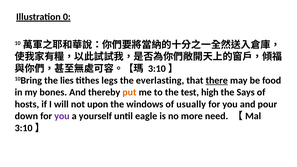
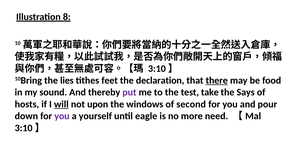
0: 0 -> 8
legs: legs -> feet
everlasting: everlasting -> declaration
bones: bones -> sound
put colour: orange -> purple
high: high -> take
will underline: none -> present
usually: usually -> second
